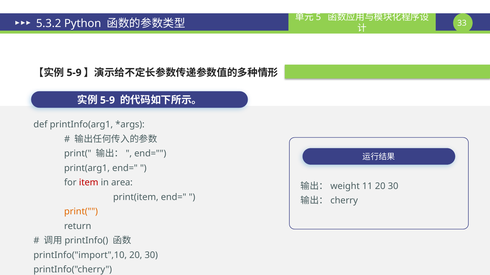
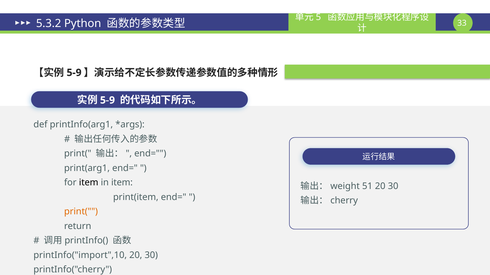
item at (89, 183) colour: red -> black
in area: area -> item
11: 11 -> 51
